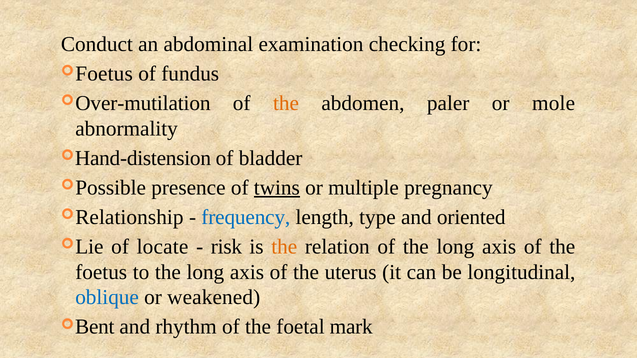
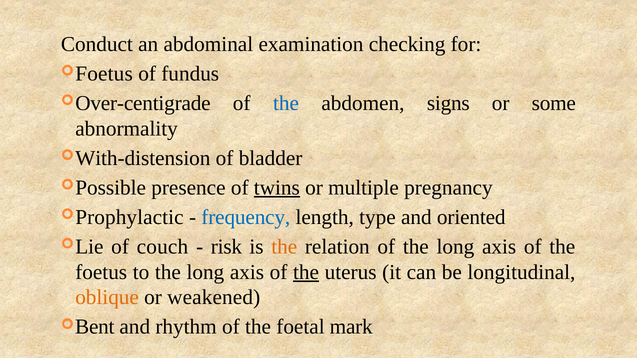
Over-mutilation: Over-mutilation -> Over-centigrade
the at (286, 103) colour: orange -> blue
paler: paler -> signs
mole: mole -> some
Hand-distension: Hand-distension -> With-distension
Relationship: Relationship -> Prophylactic
locate: locate -> couch
the at (306, 272) underline: none -> present
oblique colour: blue -> orange
